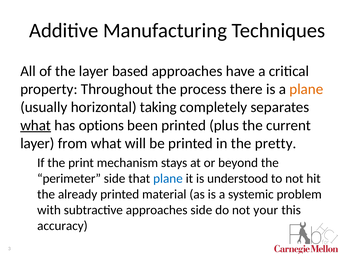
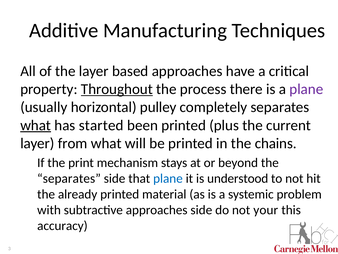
Throughout underline: none -> present
plane at (306, 89) colour: orange -> purple
taking: taking -> pulley
options: options -> started
pretty: pretty -> chains
perimeter at (69, 178): perimeter -> separates
